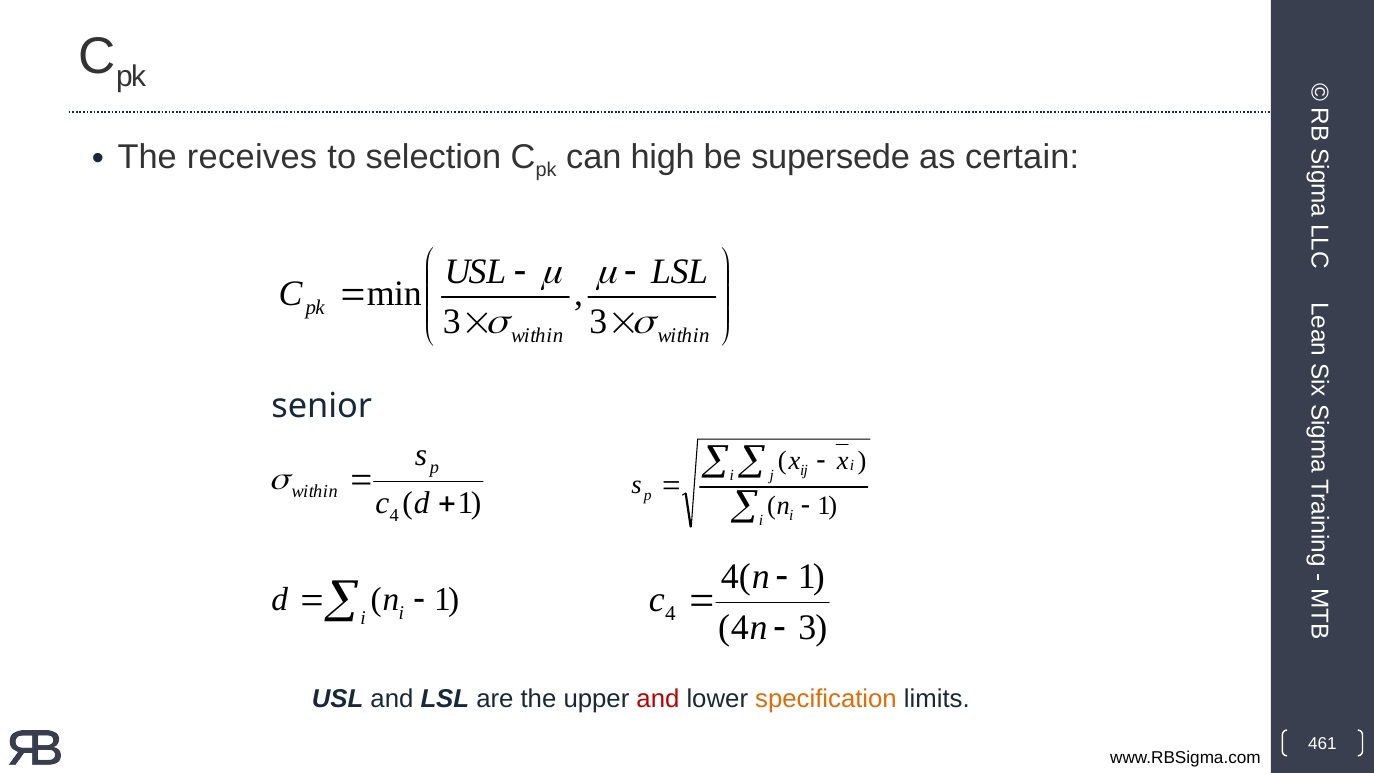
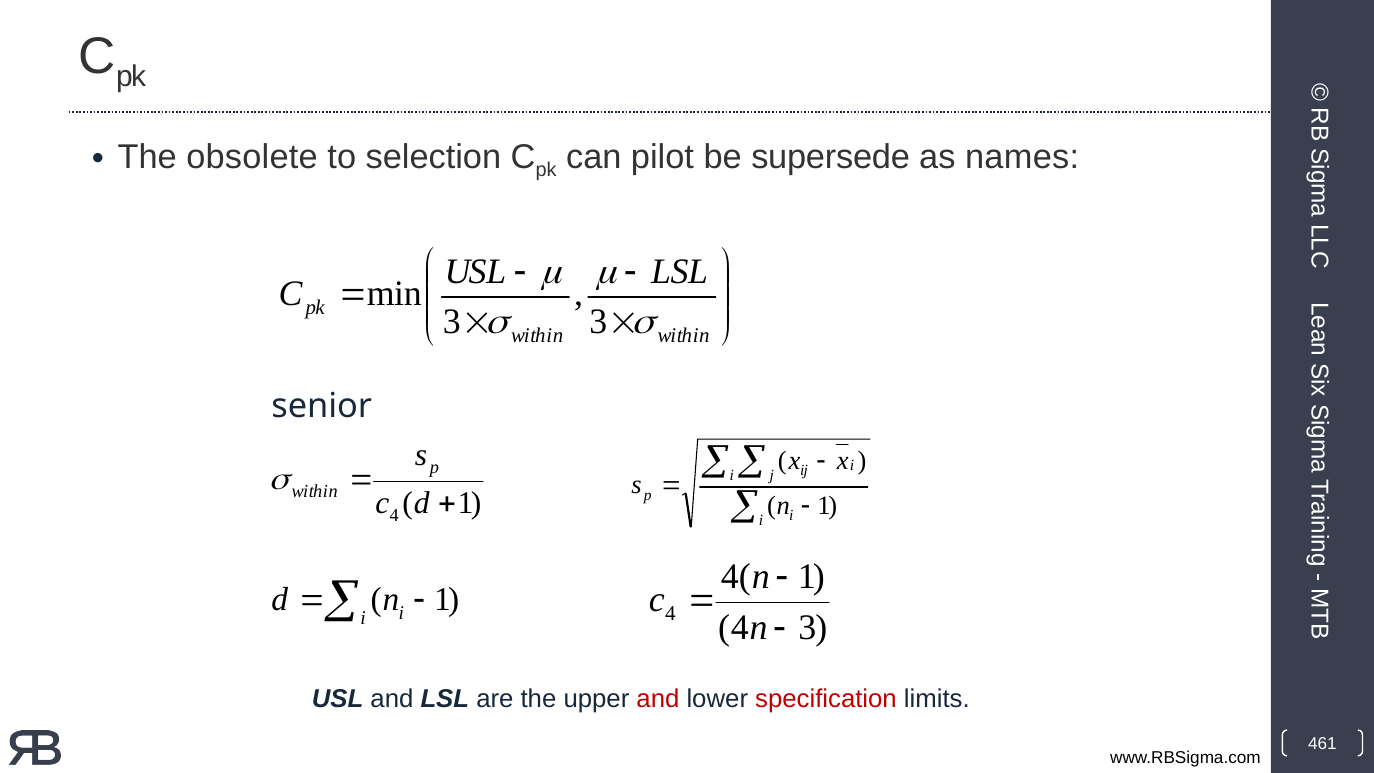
receives: receives -> obsolete
high: high -> pilot
certain: certain -> names
specification colour: orange -> red
